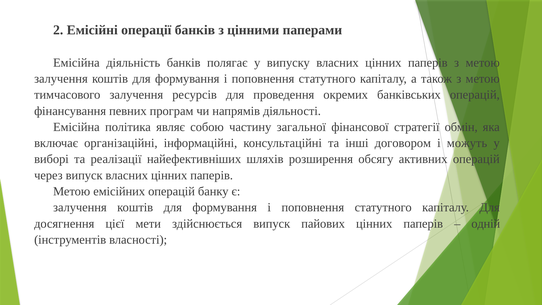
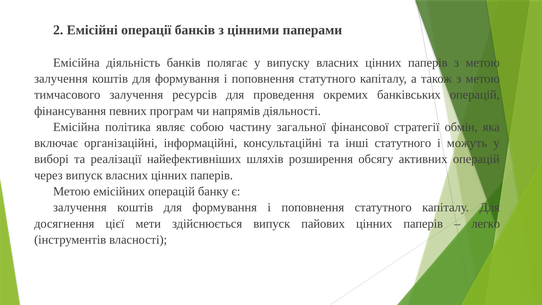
інші договором: договором -> статутного
одній: одній -> легко
